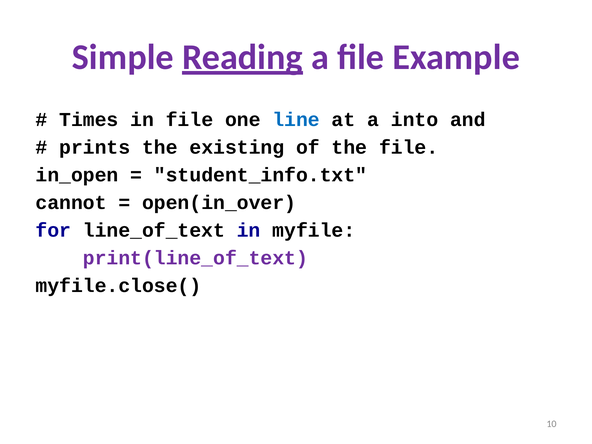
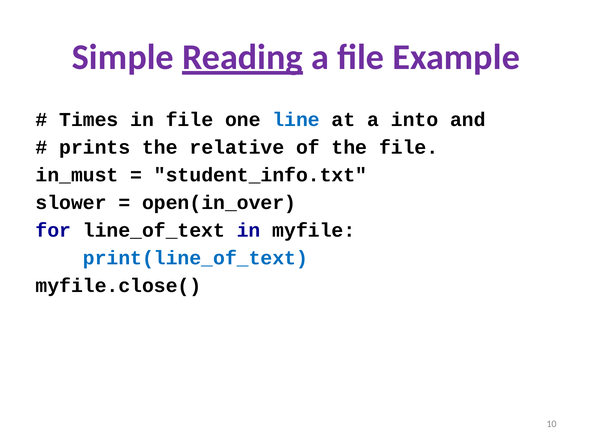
existing: existing -> relative
in_open: in_open -> in_must
cannot: cannot -> slower
print(line_of_text colour: purple -> blue
